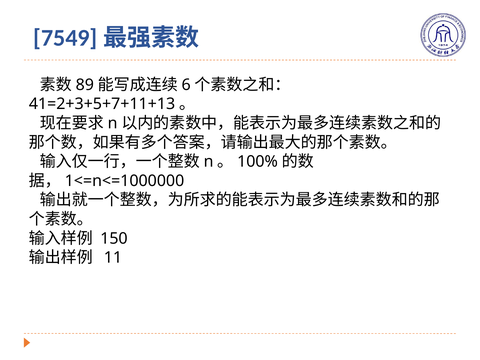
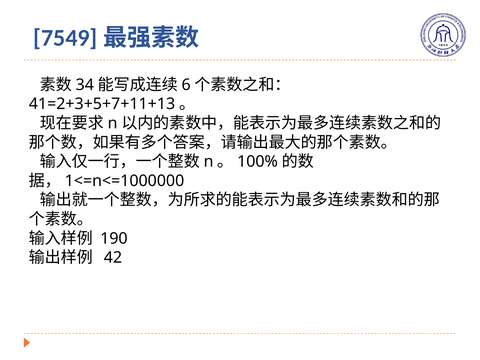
89: 89 -> 34
150: 150 -> 190
11: 11 -> 42
